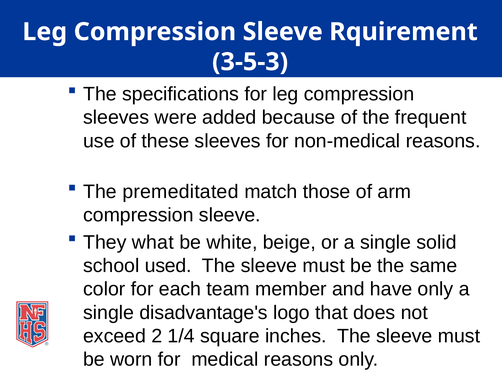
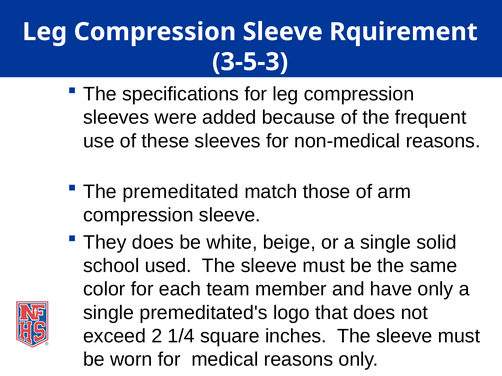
They what: what -> does
disadvantage's: disadvantage's -> premeditated's
